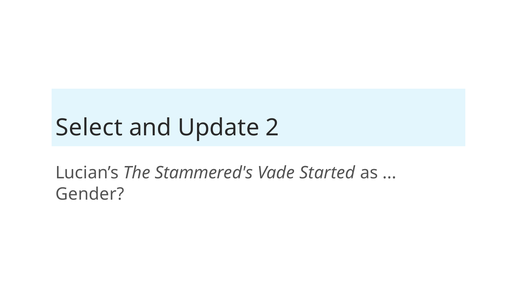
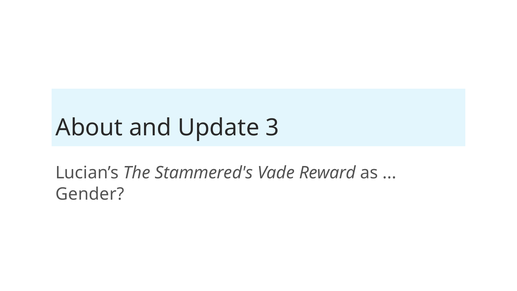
Select: Select -> About
2: 2 -> 3
Started: Started -> Reward
